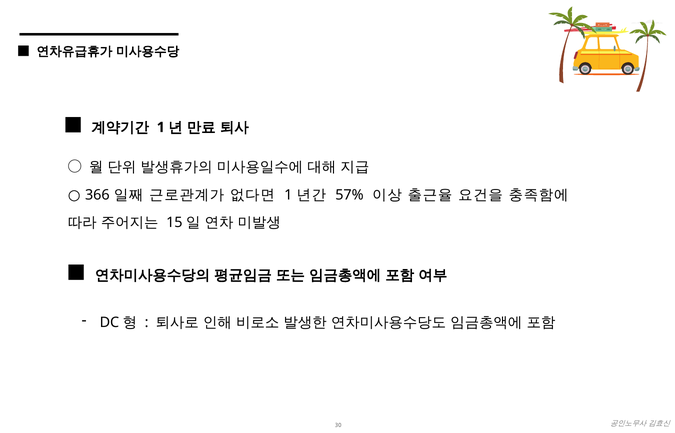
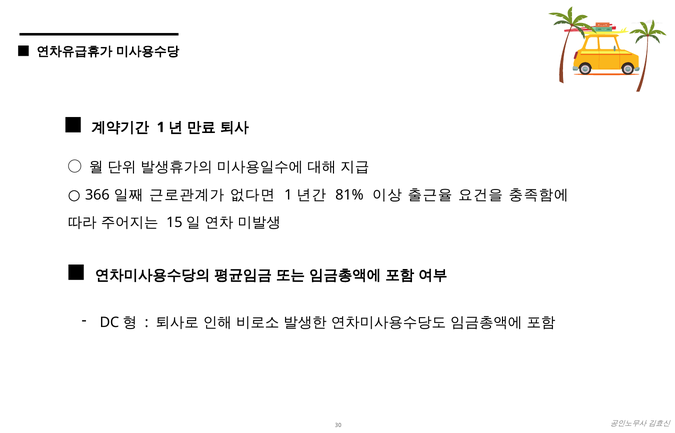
57%: 57% -> 81%
